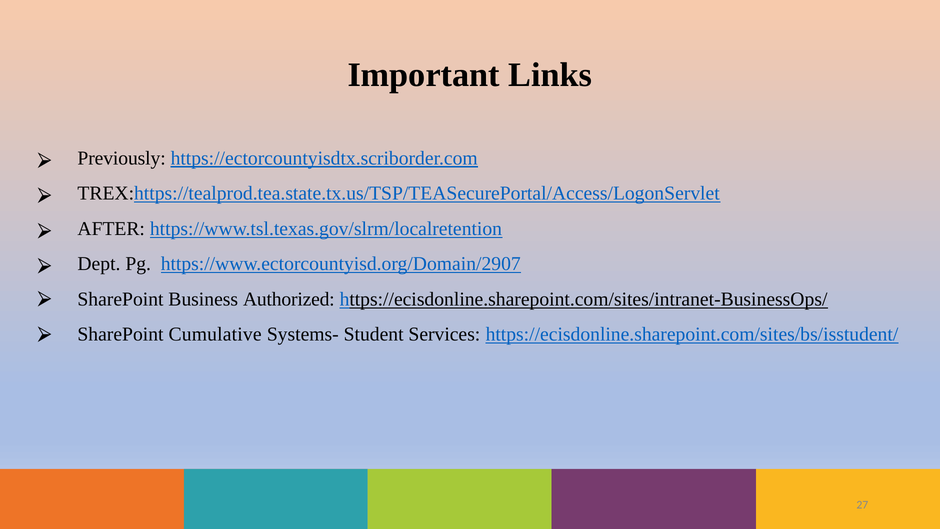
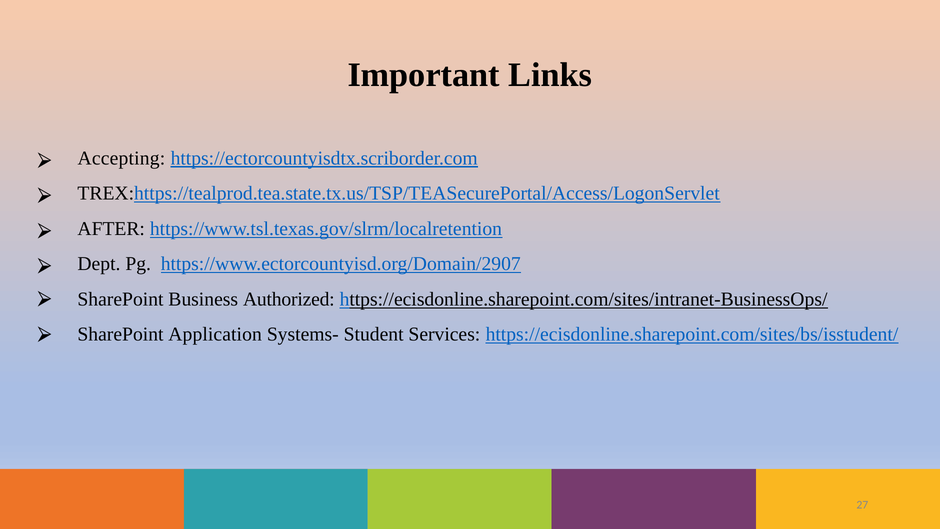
Previously: Previously -> Accepting
Cumulative: Cumulative -> Application
